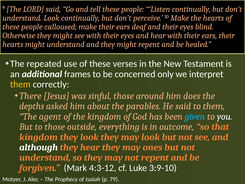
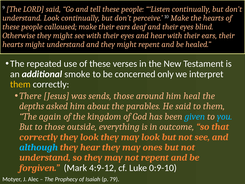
frames: frames -> smoke
sinful: sinful -> sends
does: does -> heal
agent: agent -> again
you colour: white -> light blue
kingdom at (39, 137): kingdom -> correctly
although colour: white -> light blue
4:3-12: 4:3-12 -> 4:9-12
3:9-10: 3:9-10 -> 0:9-10
